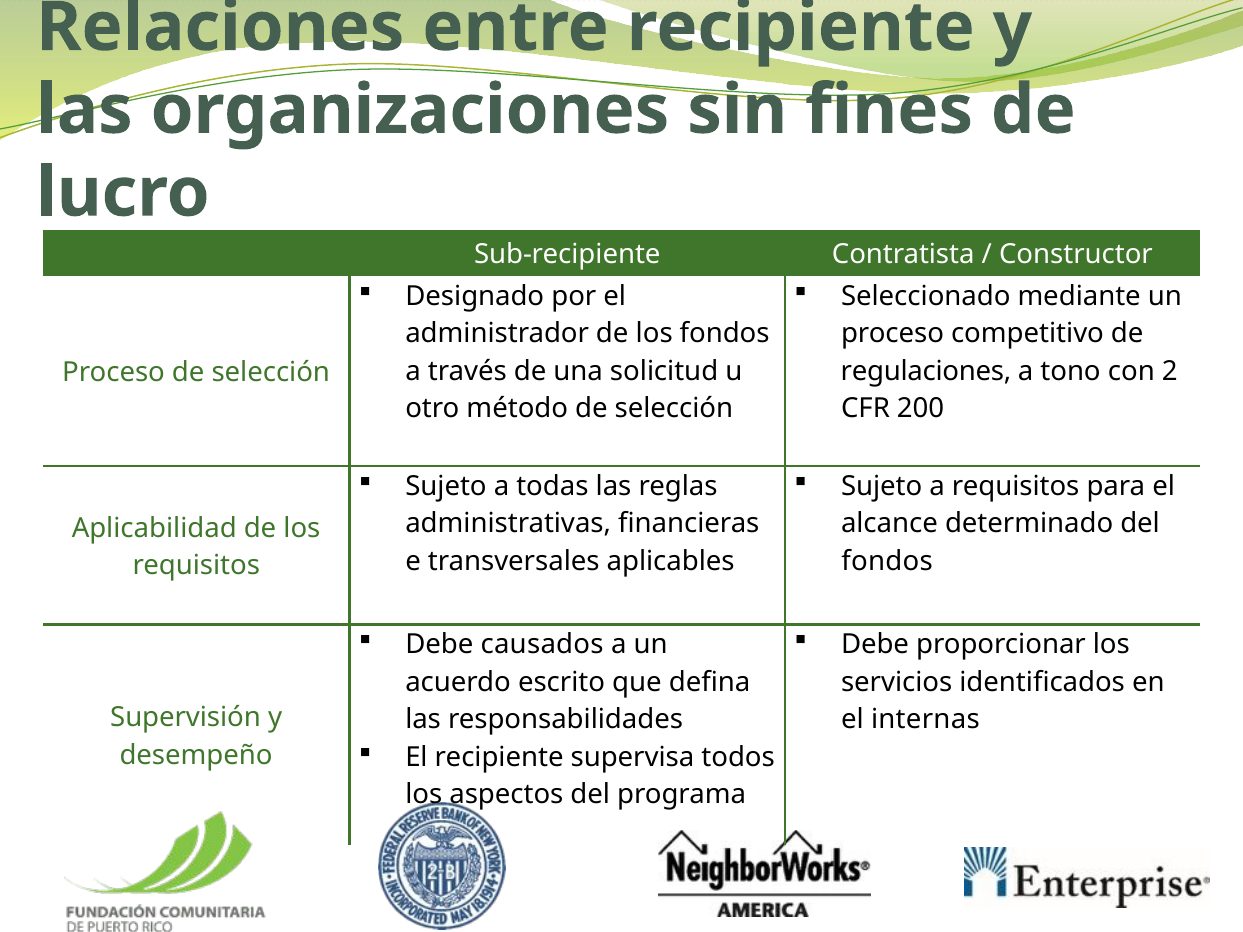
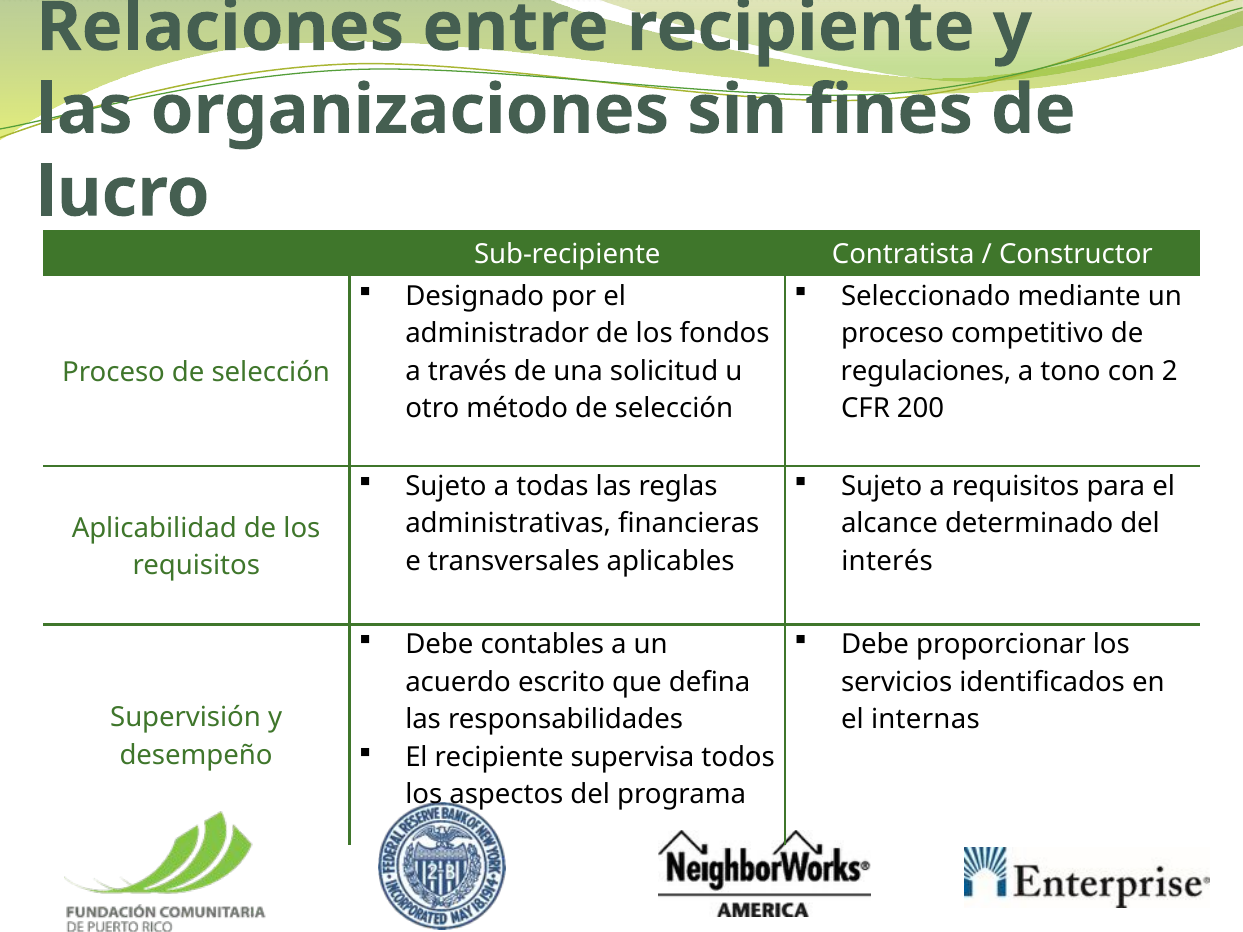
fondos at (887, 561): fondos -> interés
causados: causados -> contables
